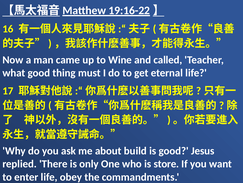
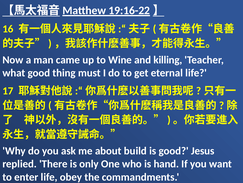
called: called -> killing
store: store -> hand
